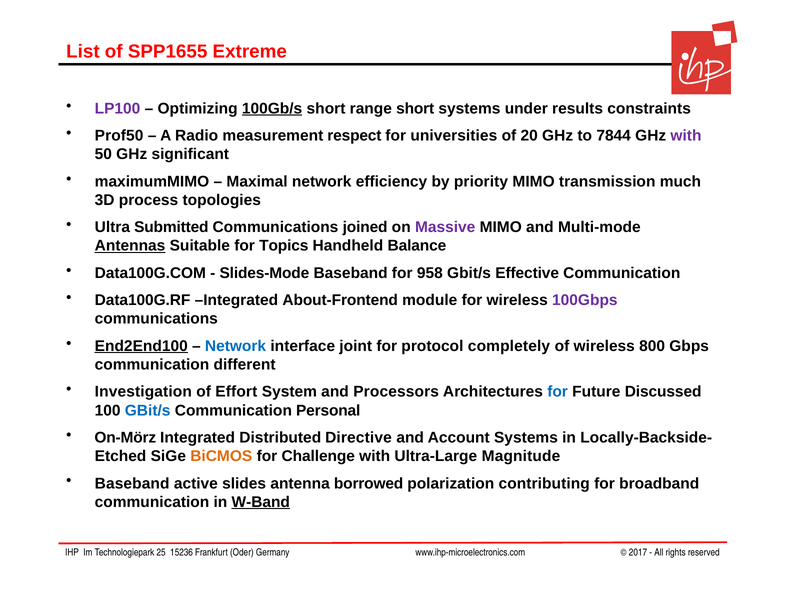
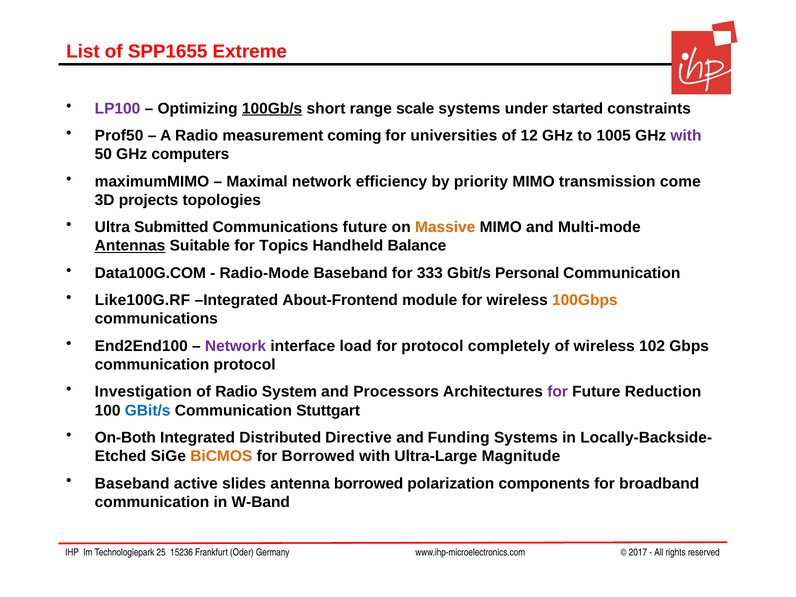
range short: short -> scale
results: results -> started
respect: respect -> coming
20: 20 -> 12
7844: 7844 -> 1005
significant: significant -> computers
much: much -> come
process: process -> projects
Communications joined: joined -> future
Massive colour: purple -> orange
Slides-Mode: Slides-Mode -> Radio-Mode
958: 958 -> 333
Effective: Effective -> Personal
Data100G.RF: Data100G.RF -> Like100G.RF
100Gbps colour: purple -> orange
End2End100 underline: present -> none
Network at (236, 346) colour: blue -> purple
joint: joint -> load
800: 800 -> 102
communication different: different -> protocol
of Effort: Effort -> Radio
for at (558, 392) colour: blue -> purple
Discussed: Discussed -> Reduction
Personal: Personal -> Stuttgart
On-Mörz: On-Mörz -> On-Both
Account: Account -> Funding
for Challenge: Challenge -> Borrowed
contributing: contributing -> components
W-Band underline: present -> none
